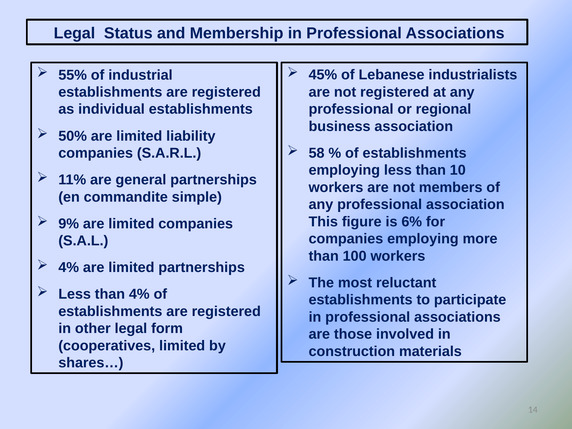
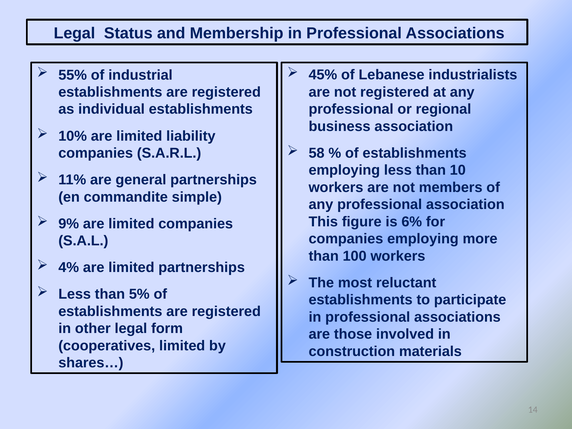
50%: 50% -> 10%
than 4%: 4% -> 5%
